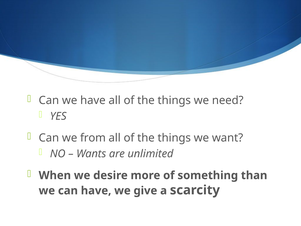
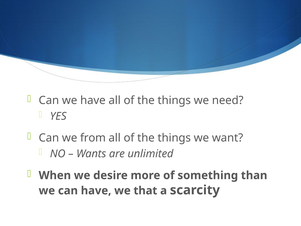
give: give -> that
